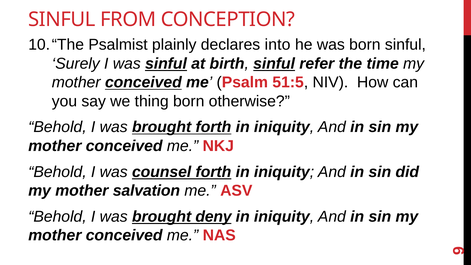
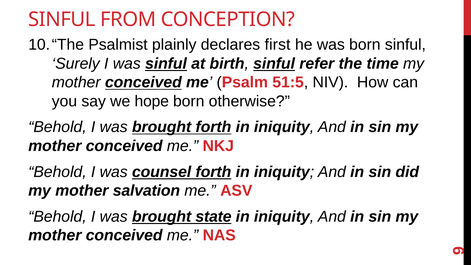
into: into -> first
thing: thing -> hope
deny: deny -> state
